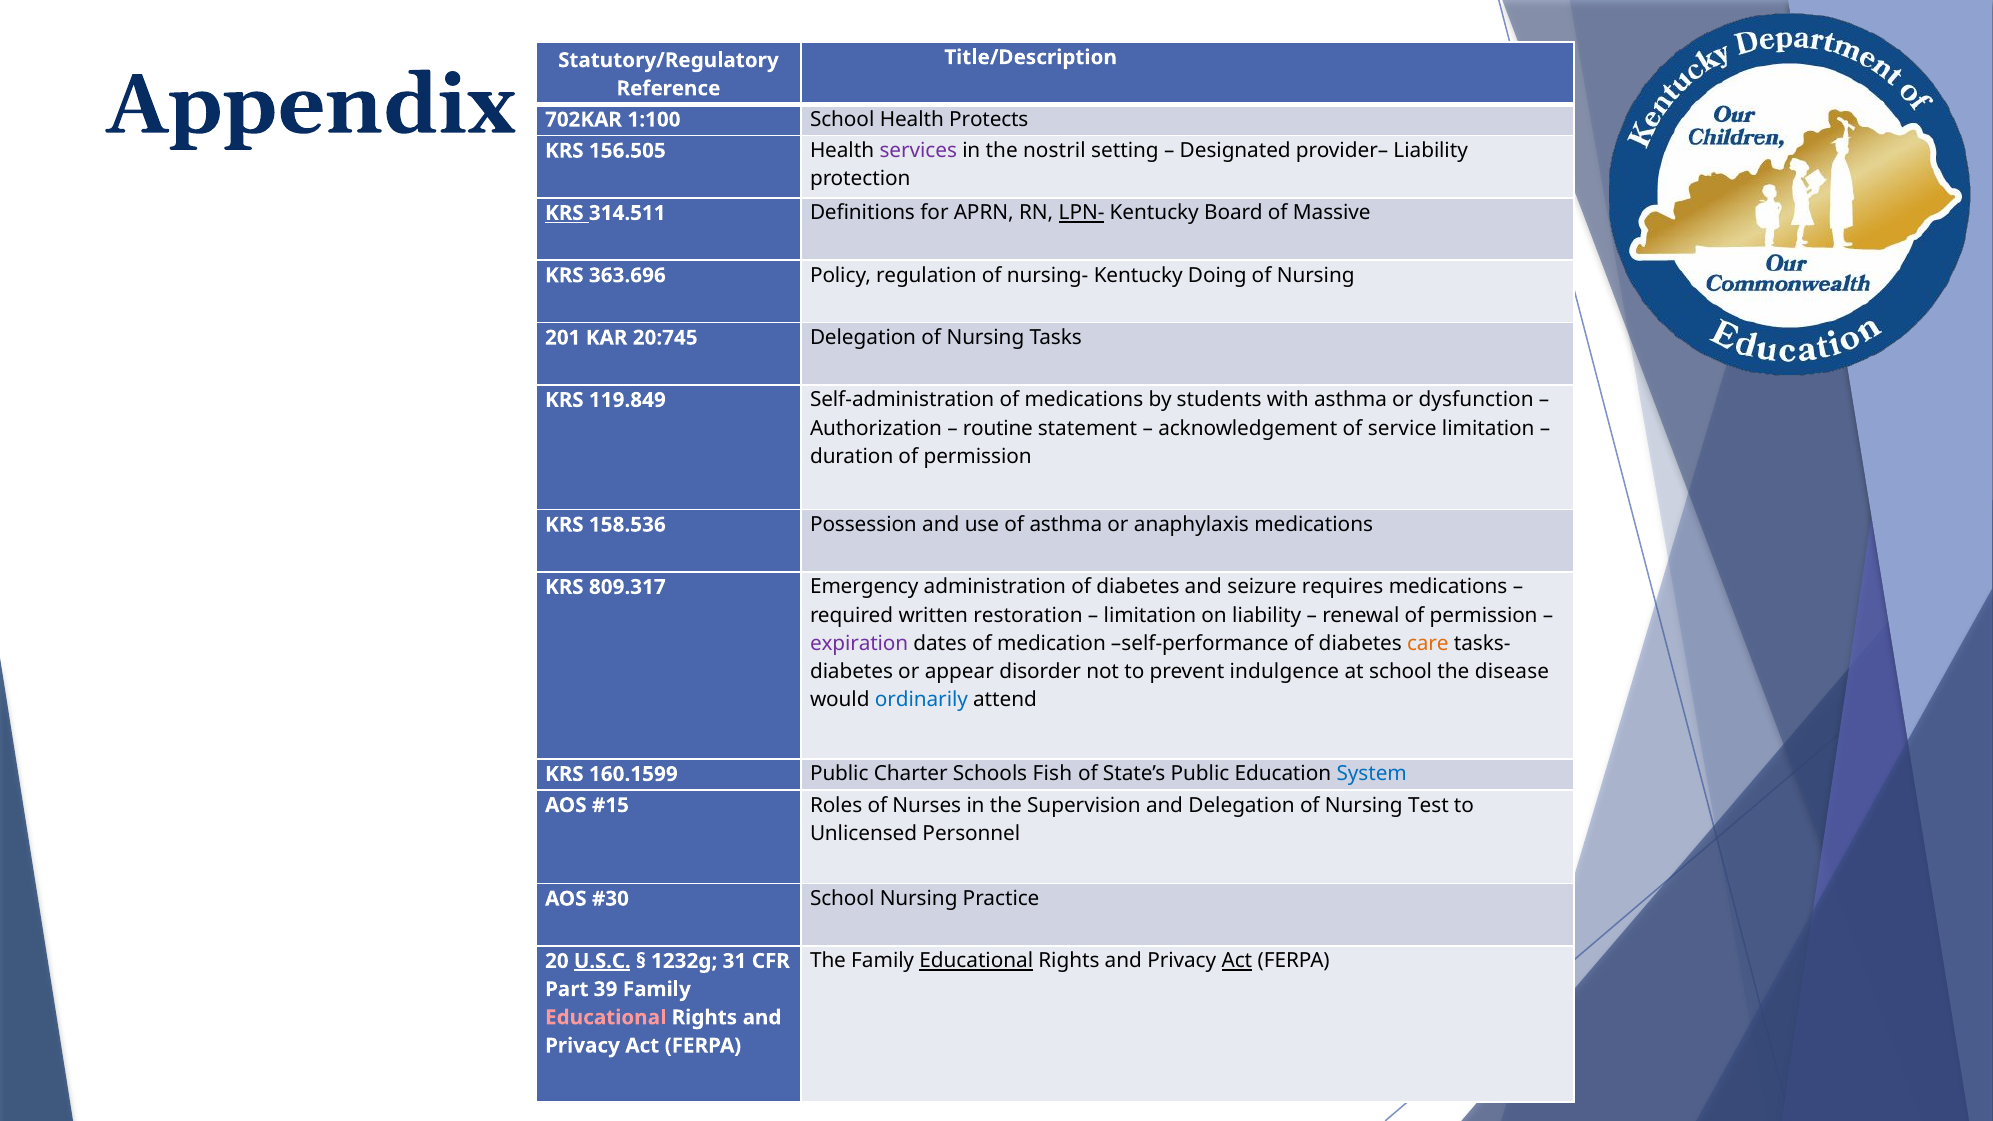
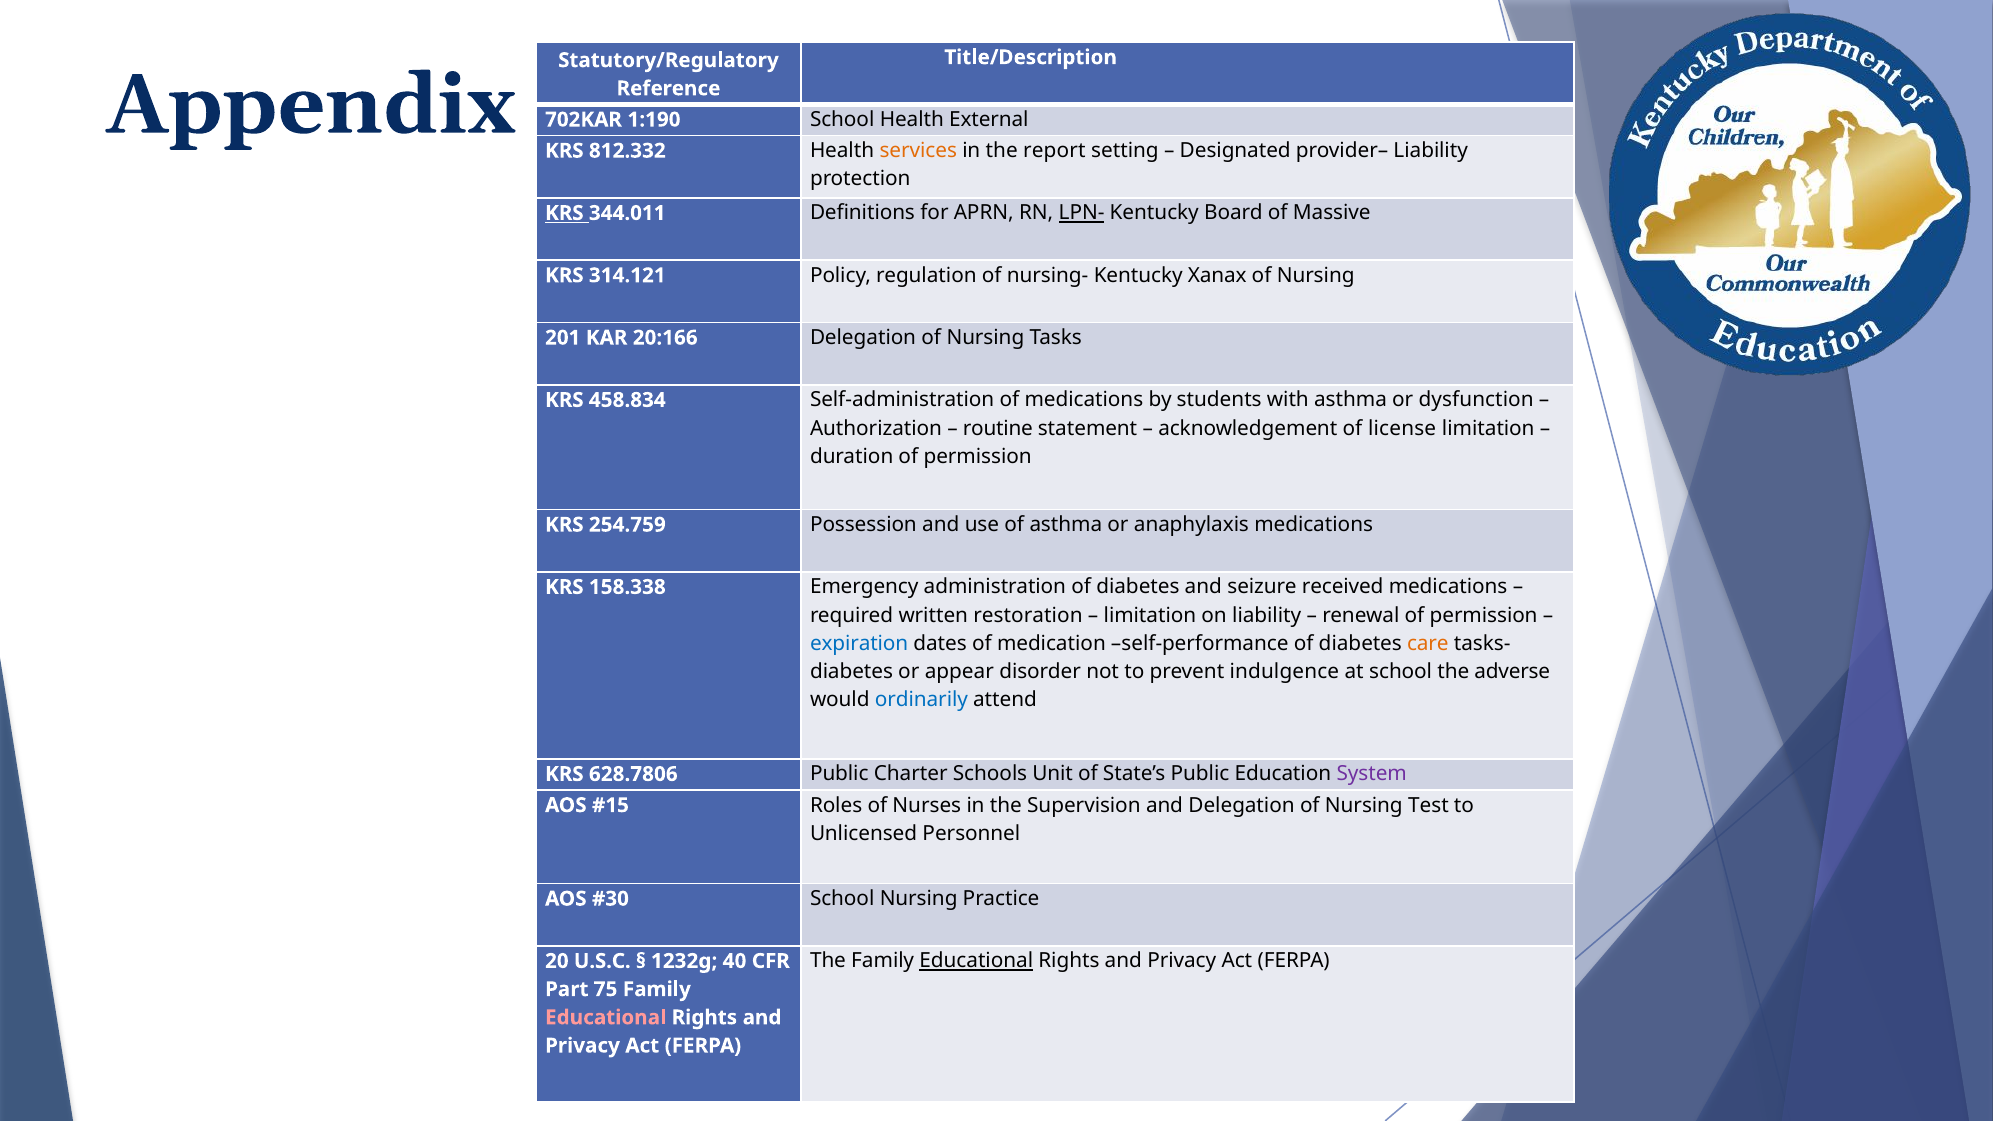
1:100: 1:100 -> 1:190
Protects: Protects -> External
156.505: 156.505 -> 812.332
services colour: purple -> orange
nostril: nostril -> report
314.511: 314.511 -> 344.011
363.696: 363.696 -> 314.121
Doing: Doing -> Xanax
20:745: 20:745 -> 20:166
119.849: 119.849 -> 458.834
service: service -> license
158.536: 158.536 -> 254.759
809.317: 809.317 -> 158.338
requires: requires -> received
expiration colour: purple -> blue
disease: disease -> adverse
160.1599: 160.1599 -> 628.7806
Fish: Fish -> Unit
System colour: blue -> purple
Act at (1237, 961) underline: present -> none
U.S.C underline: present -> none
31: 31 -> 40
39: 39 -> 75
